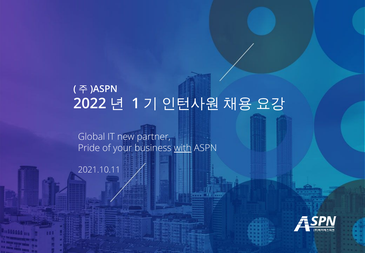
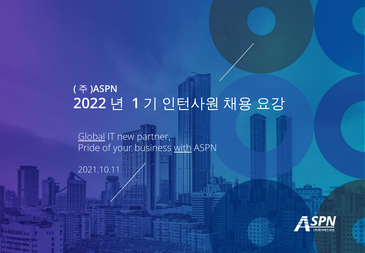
Global underline: none -> present
